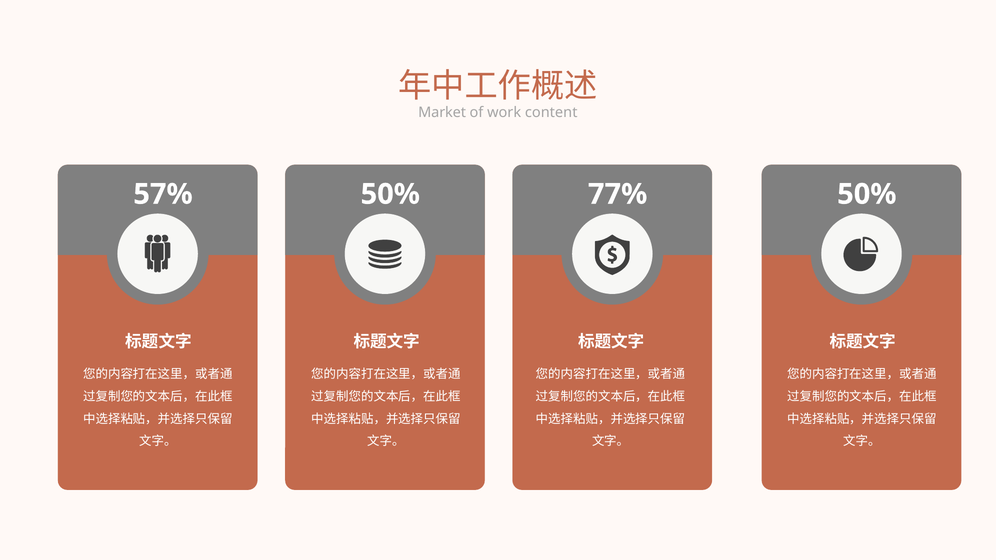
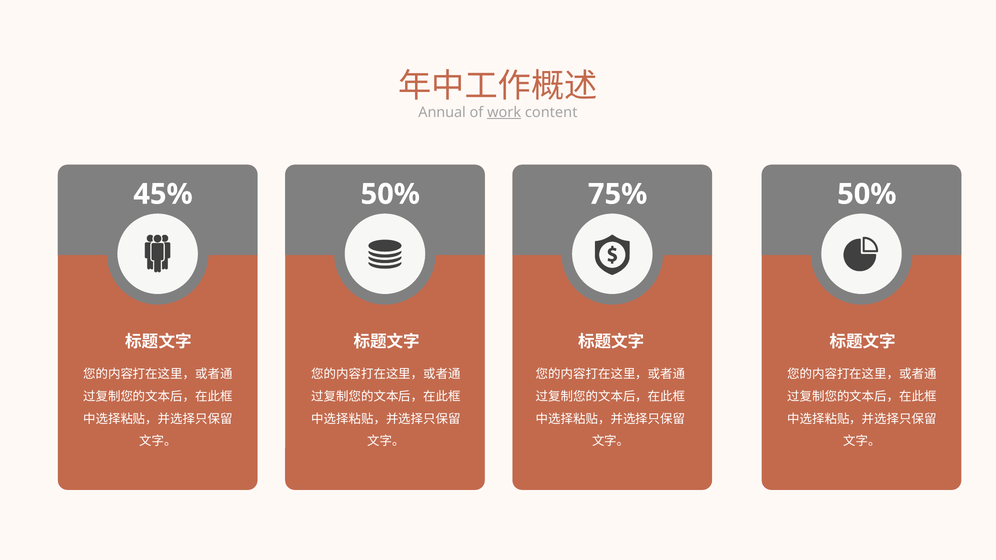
Market: Market -> Annual
work underline: none -> present
57%: 57% -> 45%
77%: 77% -> 75%
